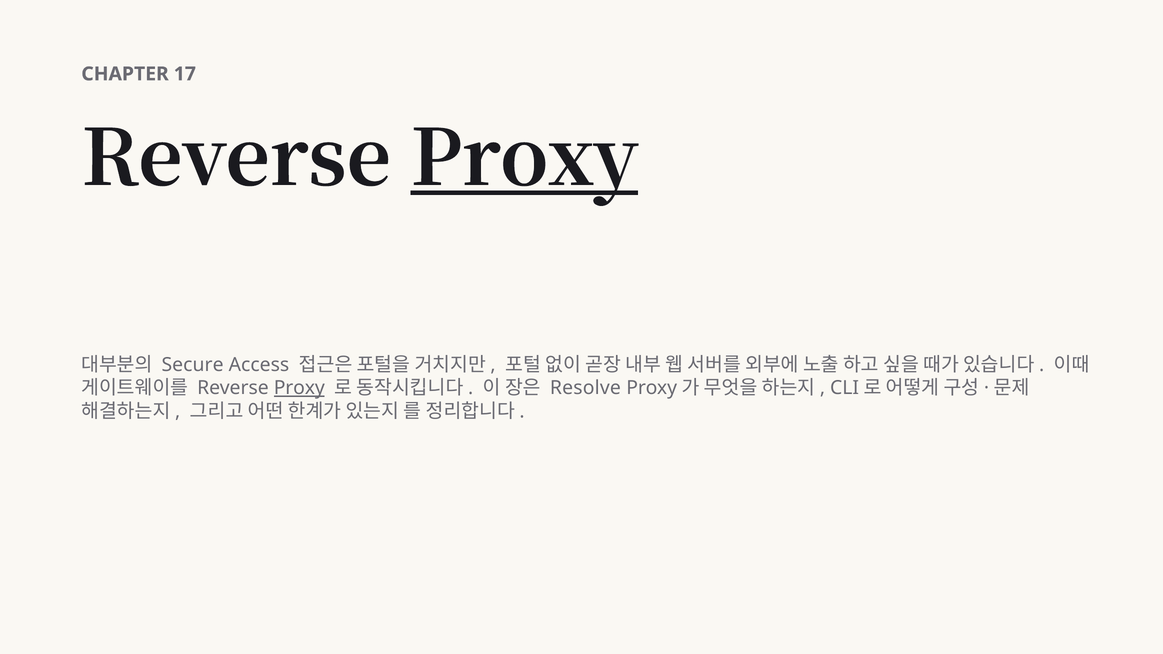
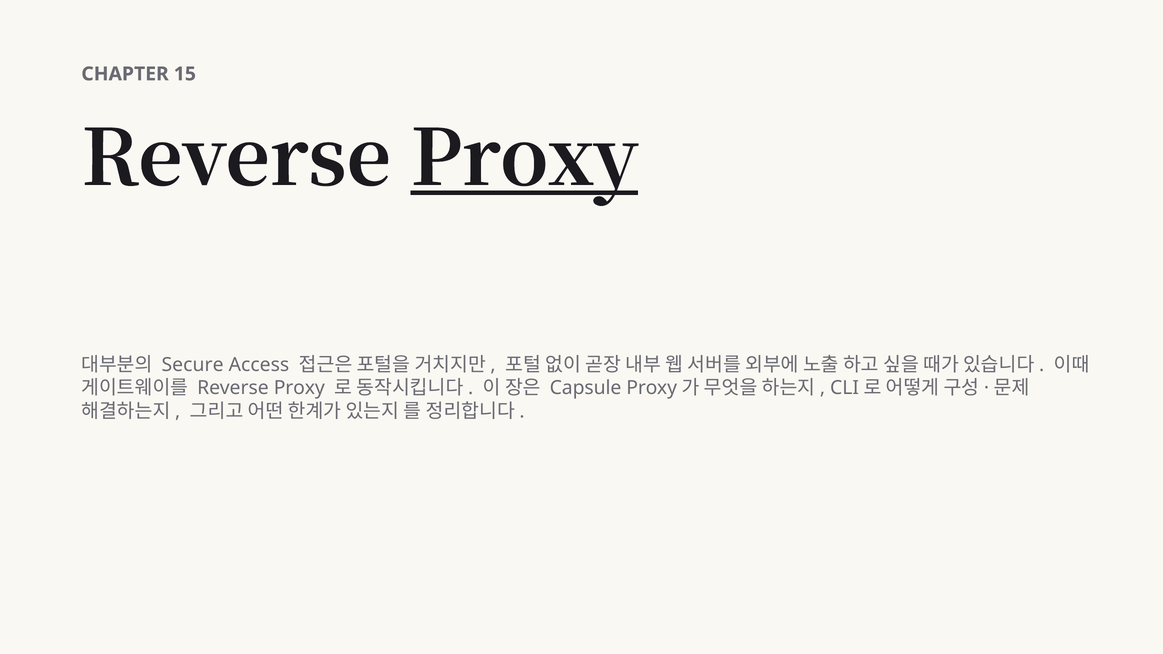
17: 17 -> 15
Proxy at (299, 388) underline: present -> none
Resolve: Resolve -> Capsule
